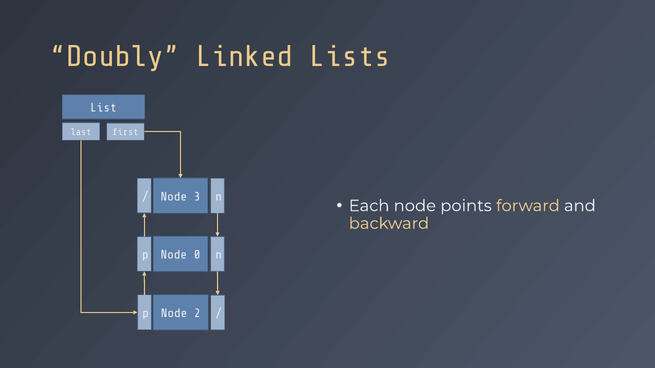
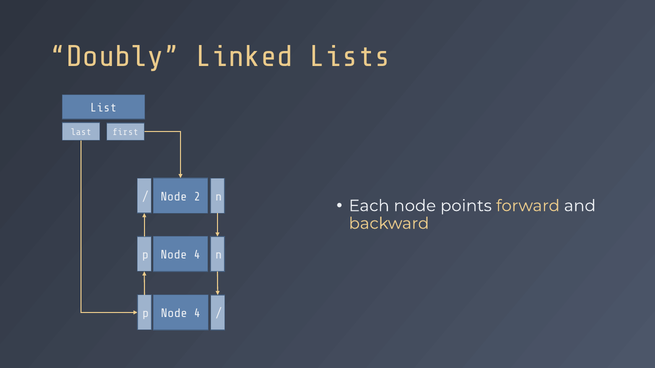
3: 3 -> 2
0 at (197, 255): 0 -> 4
2 at (197, 314): 2 -> 4
